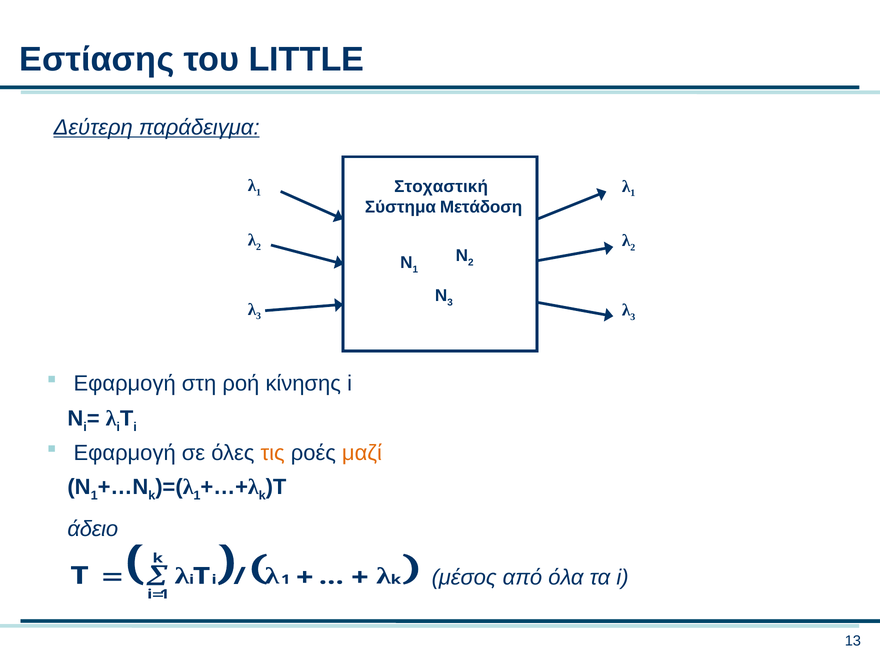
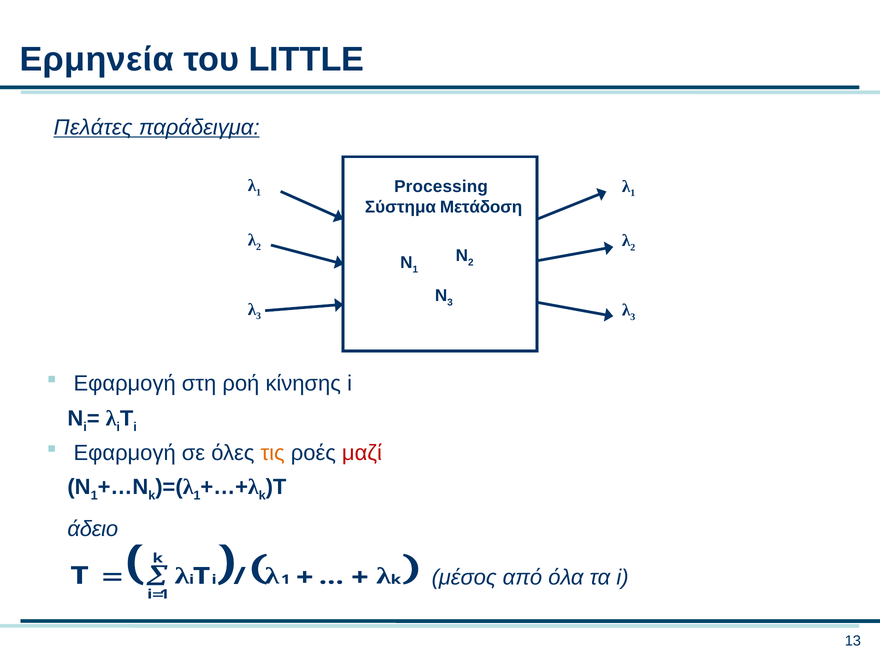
Εστίασης: Εστίασης -> Ερμηνεία
Δεύτερη: Δεύτερη -> Πελάτες
Στοχαστική: Στοχαστική -> Processing
μαζί colour: orange -> red
